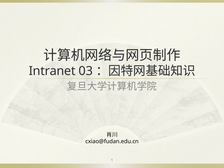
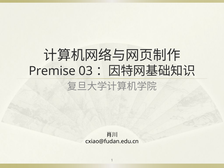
Intranet: Intranet -> Premise
